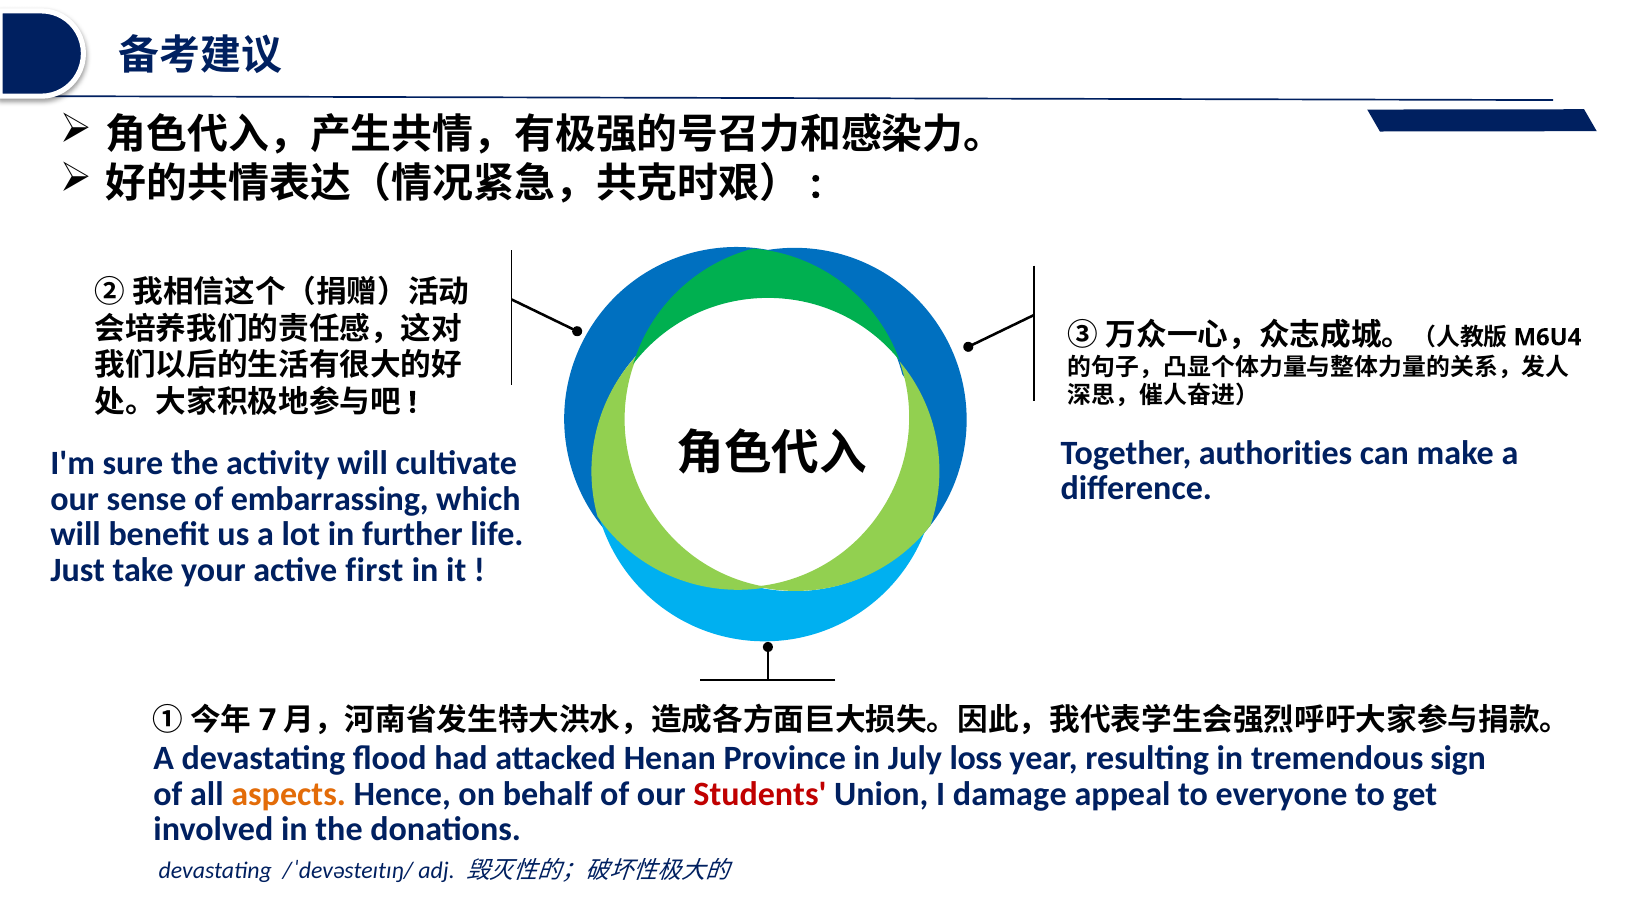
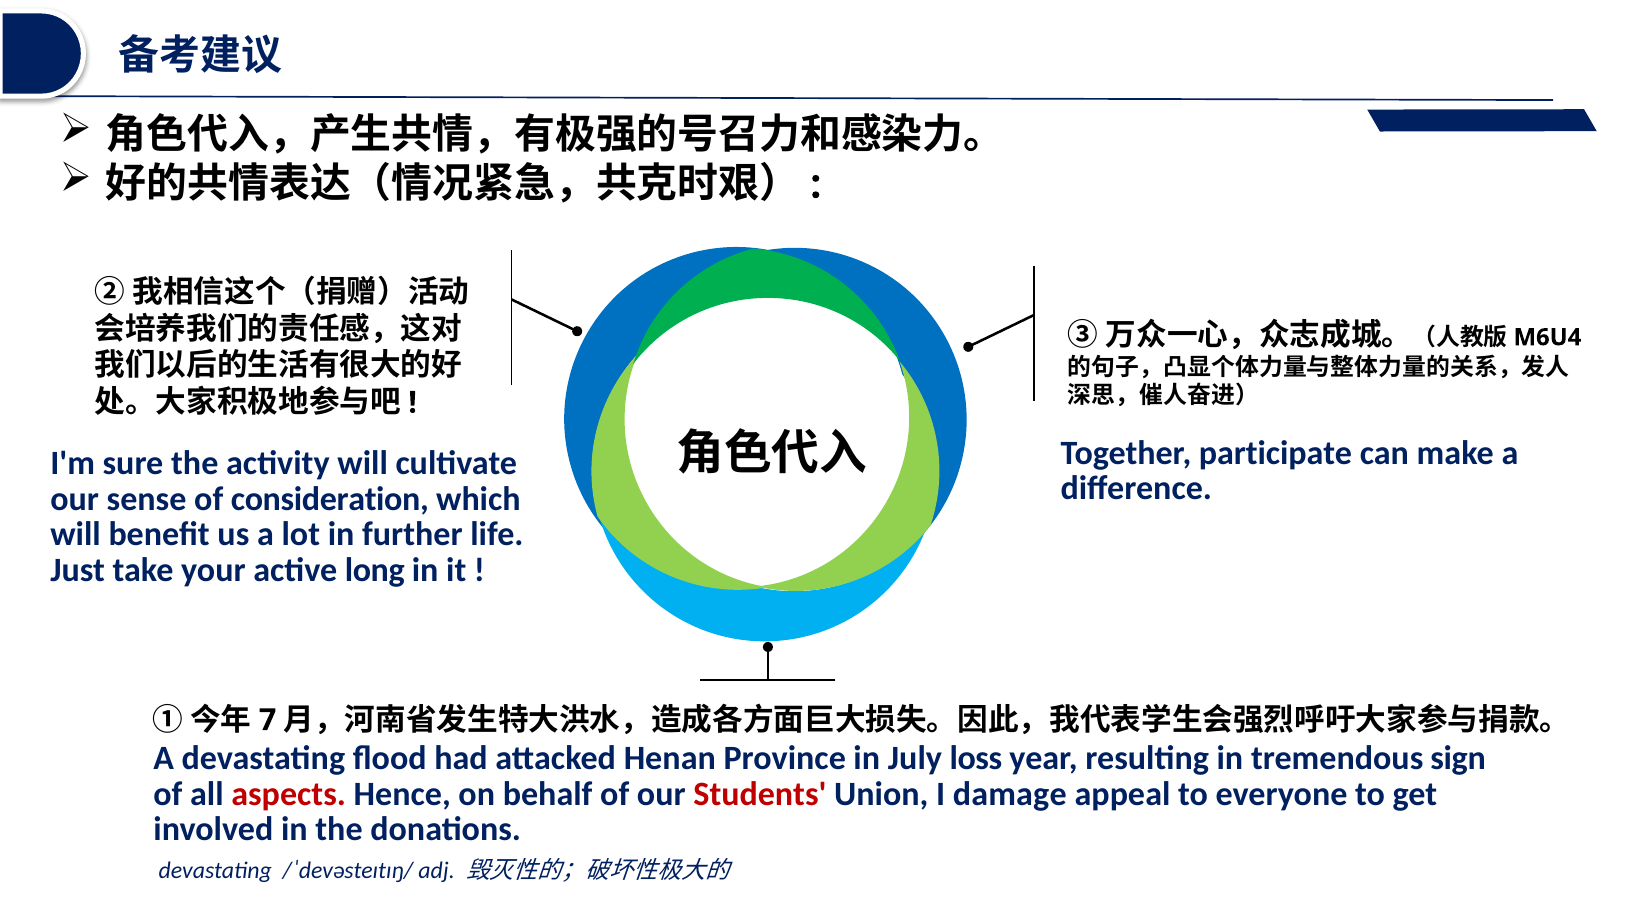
authorities: authorities -> participate
embarrassing: embarrassing -> consideration
first: first -> long
aspects colour: orange -> red
